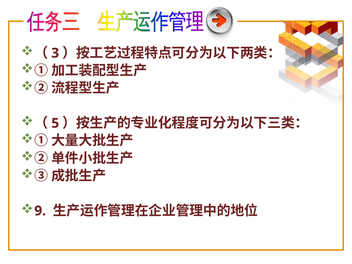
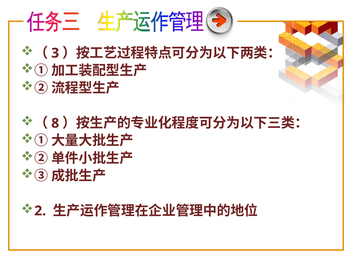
5: 5 -> 8
9: 9 -> 2
